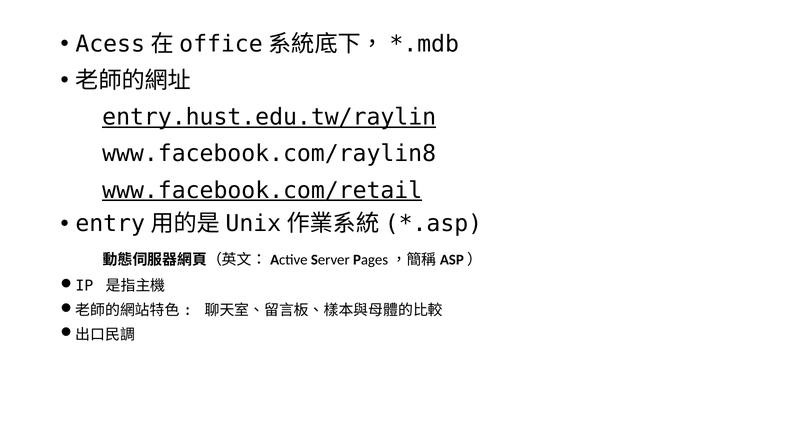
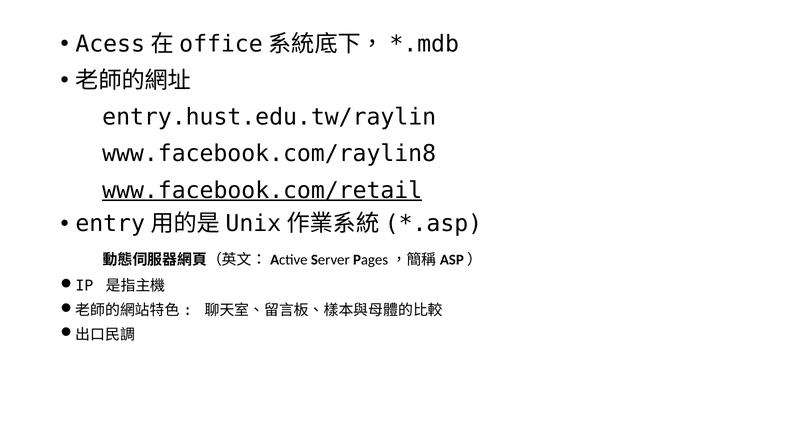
entry.hust.edu.tw/raylin underline: present -> none
